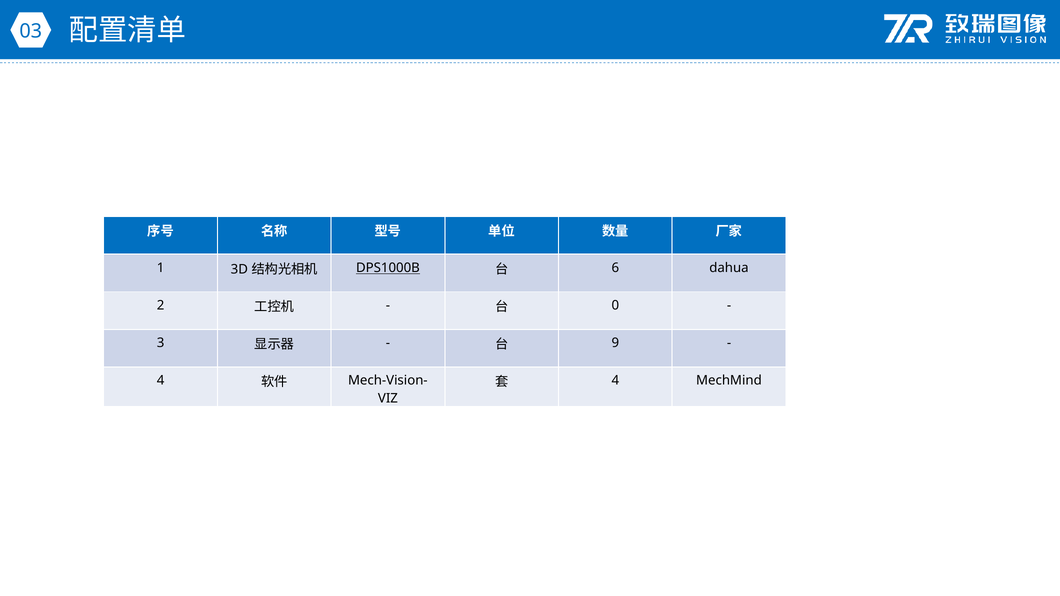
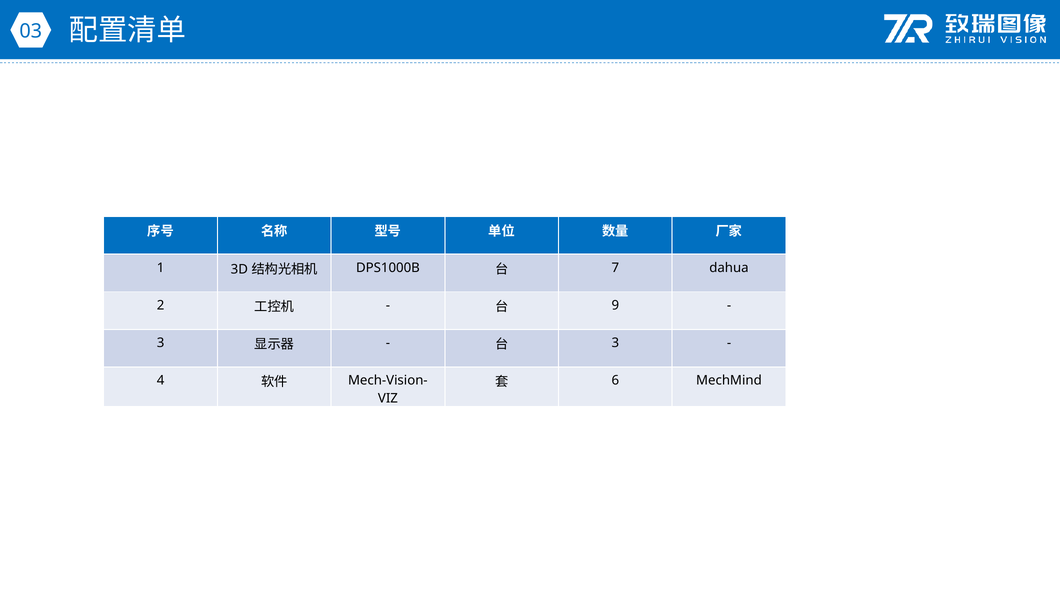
DPS1000B underline: present -> none
6: 6 -> 7
0: 0 -> 9
9 at (615, 343): 9 -> 3
4 at (615, 381): 4 -> 6
